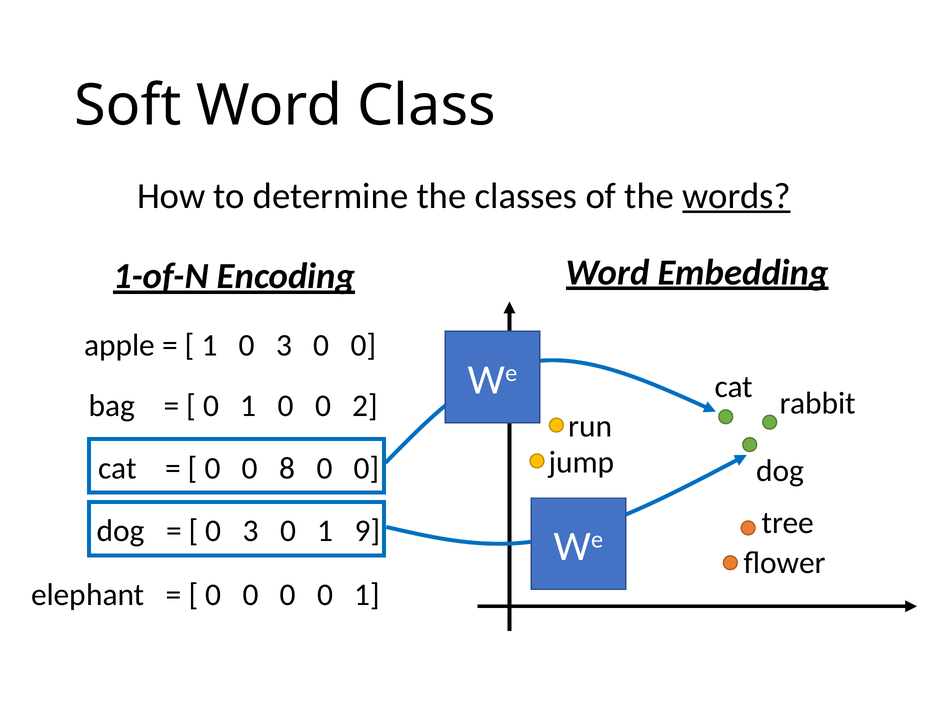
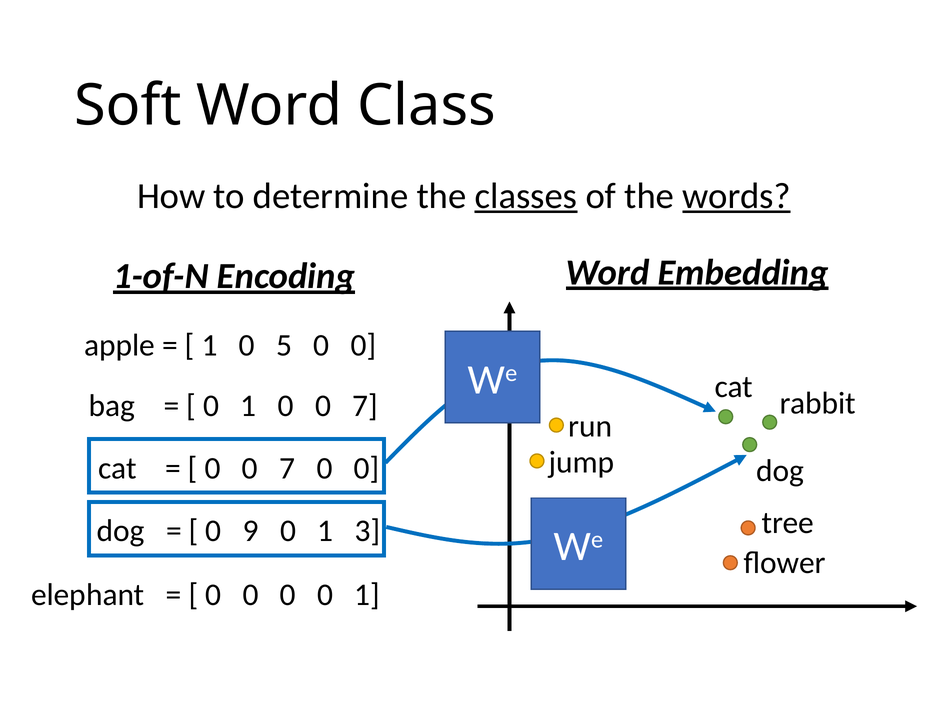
classes underline: none -> present
1 0 3: 3 -> 5
1 0 0 2: 2 -> 7
8 at (287, 468): 8 -> 7
3 at (251, 531): 3 -> 9
9: 9 -> 3
